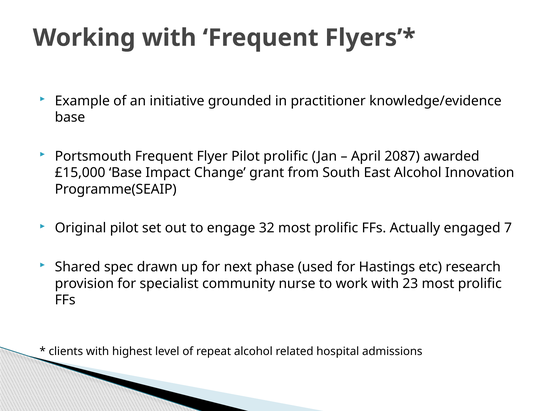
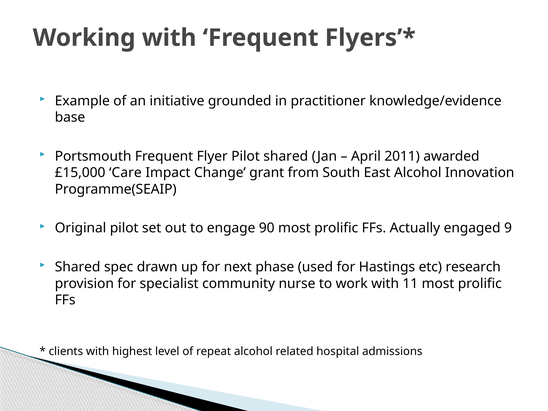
Pilot prolific: prolific -> shared
2087: 2087 -> 2011
£15,000 Base: Base -> Care
32: 32 -> 90
7: 7 -> 9
23: 23 -> 11
